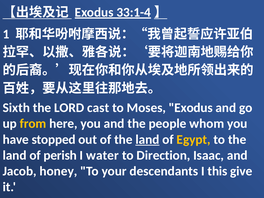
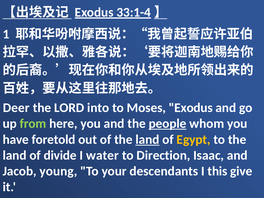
Sixth: Sixth -> Deer
cast: cast -> into
from colour: yellow -> light green
people underline: none -> present
stopped: stopped -> foretold
perish: perish -> divide
honey: honey -> young
